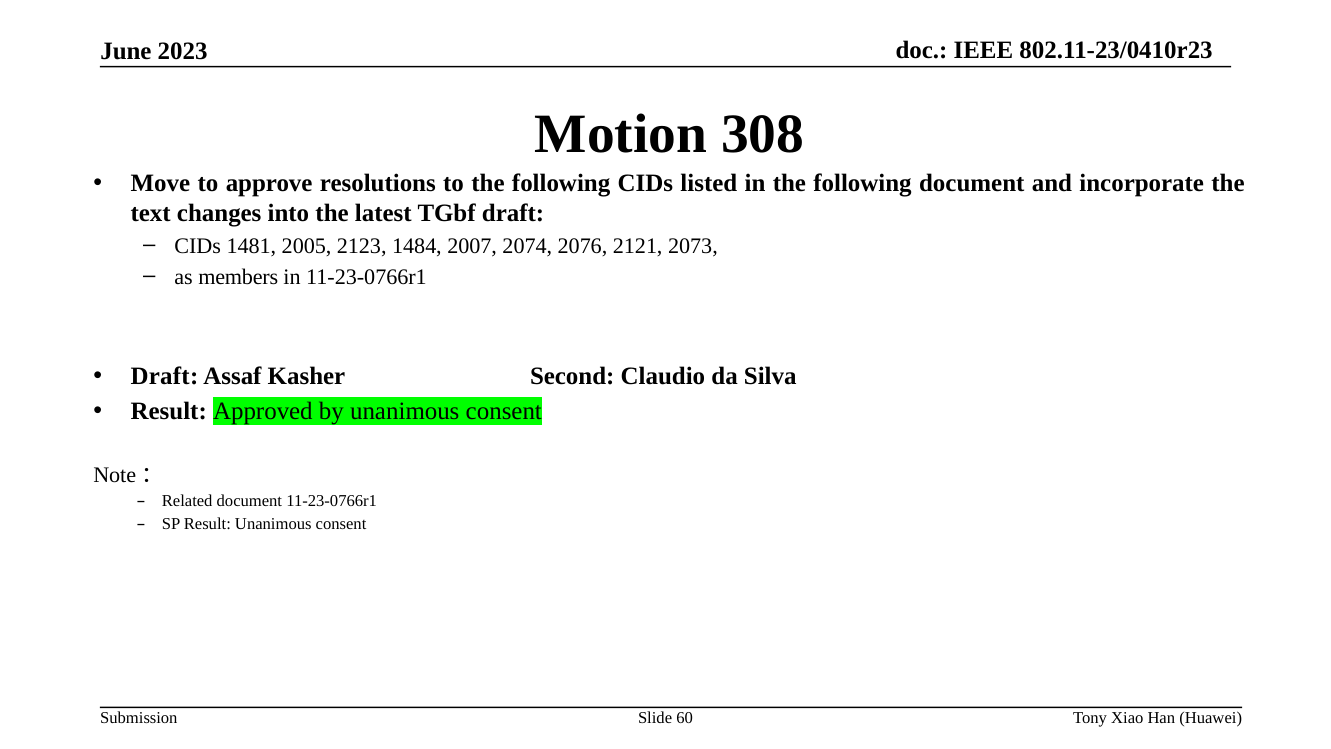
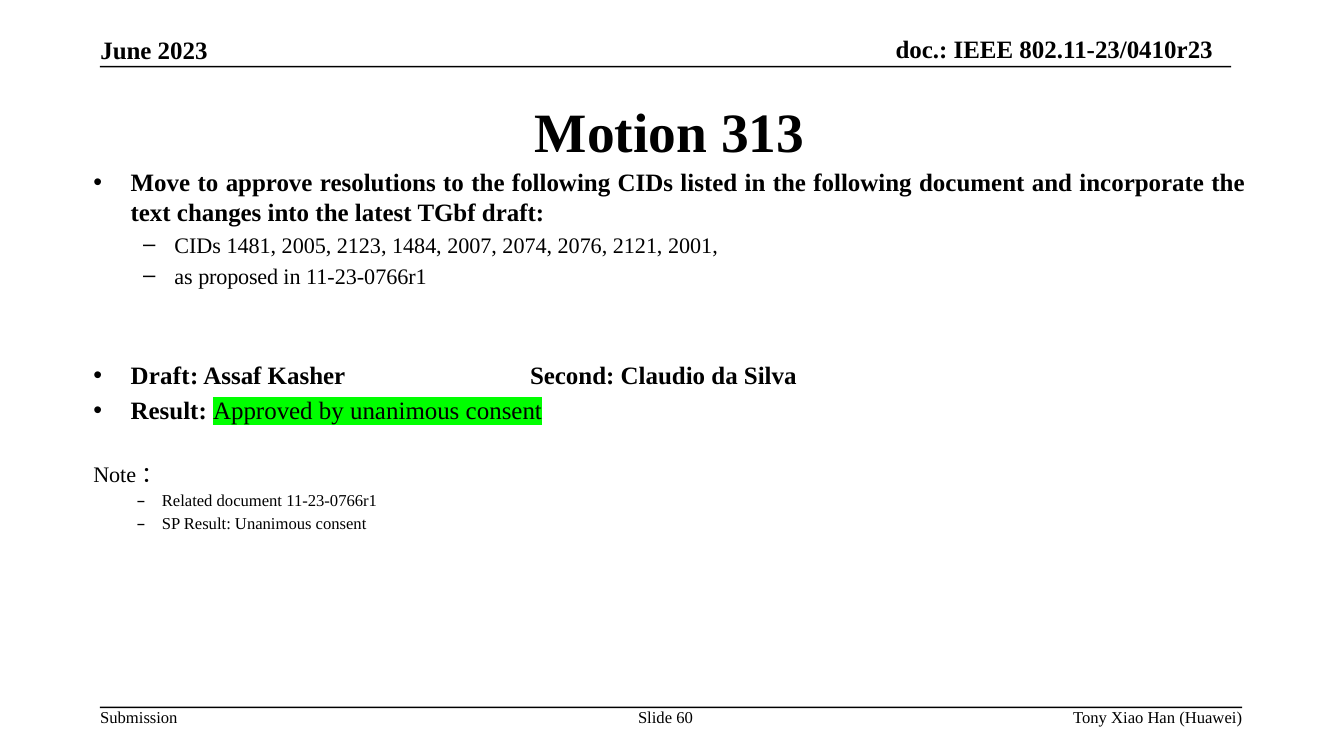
308: 308 -> 313
2073: 2073 -> 2001
members: members -> proposed
